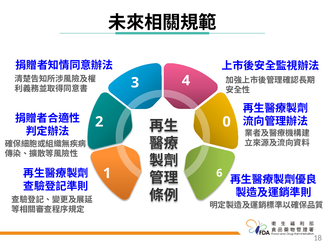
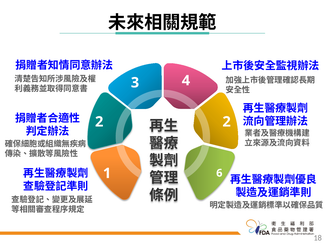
2 0: 0 -> 2
